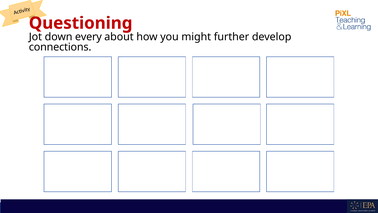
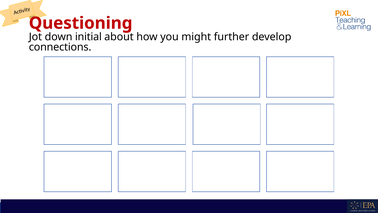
every: every -> initial
